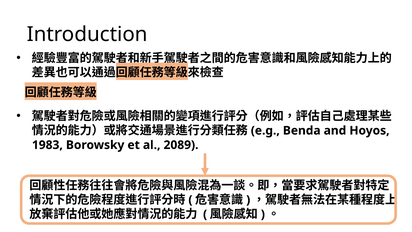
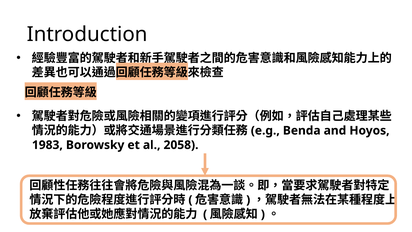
2089: 2089 -> 2058
